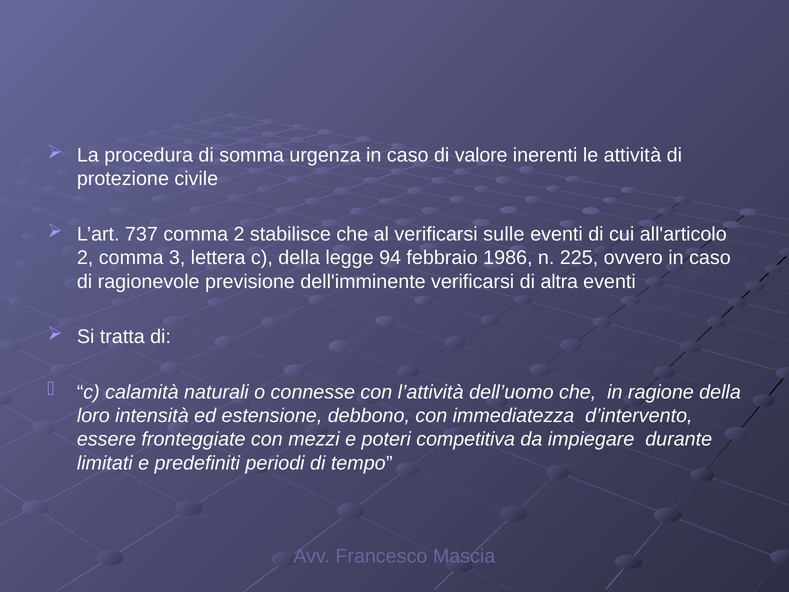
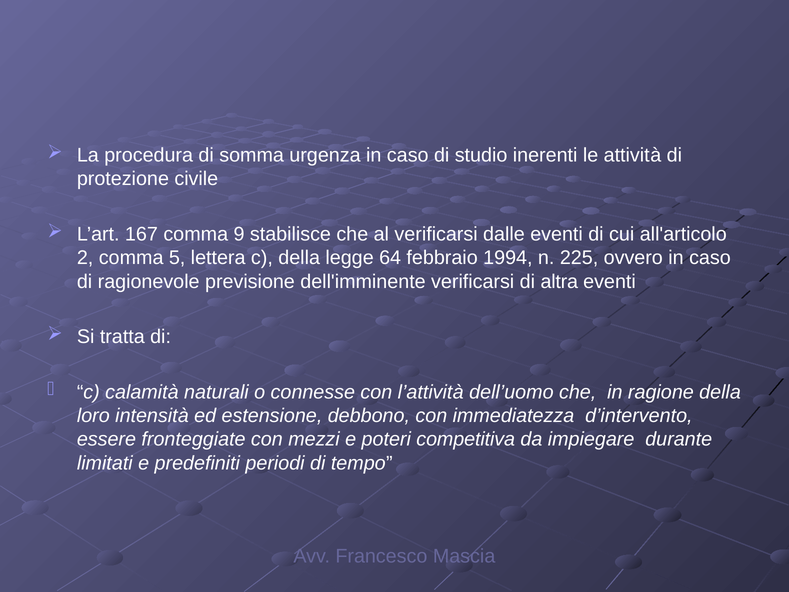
valore: valore -> studio
737: 737 -> 167
comma 2: 2 -> 9
sulle: sulle -> dalle
3: 3 -> 5
94: 94 -> 64
1986: 1986 -> 1994
